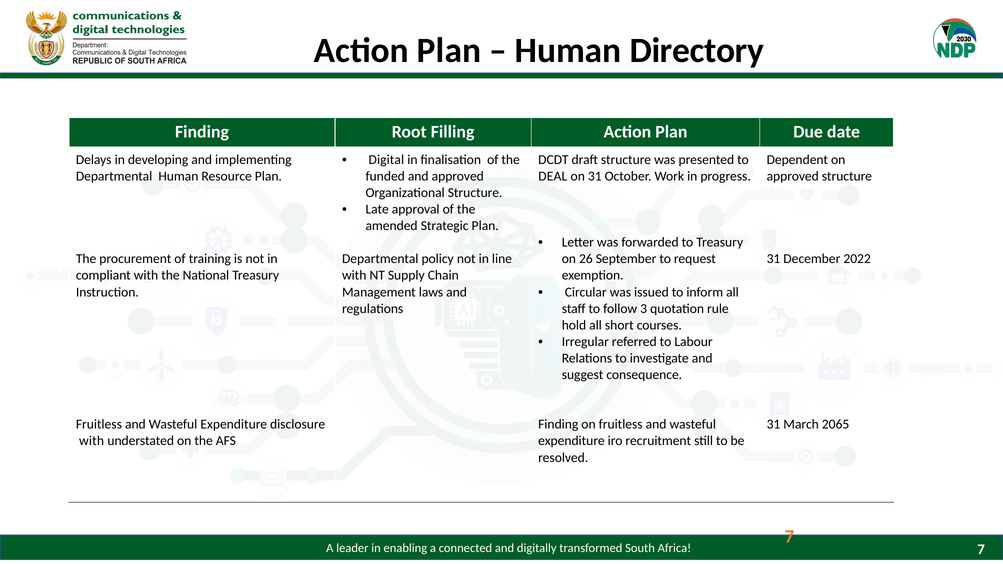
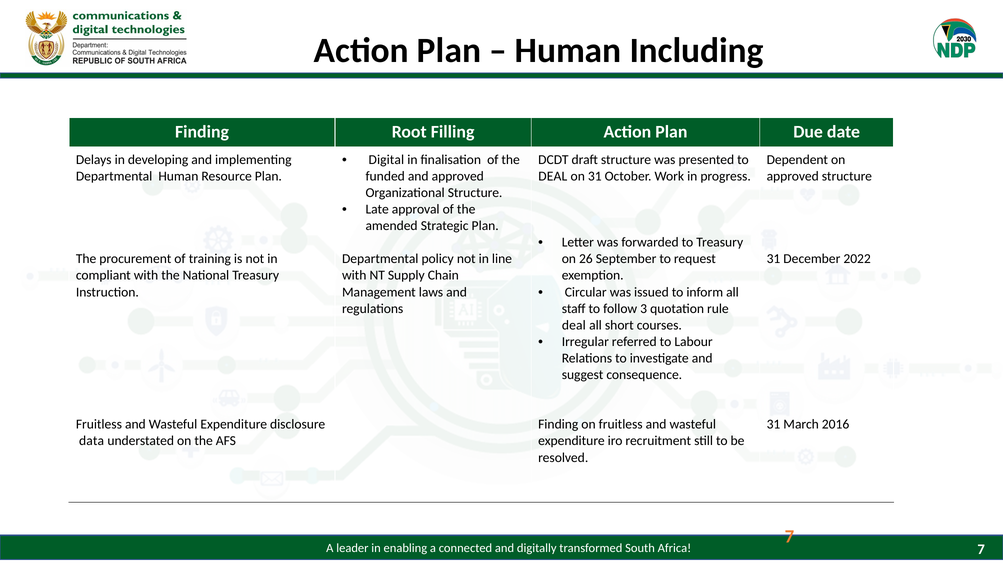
Directory: Directory -> Including
hold at (574, 325): hold -> deal
2065: 2065 -> 2016
with at (92, 441): with -> data
